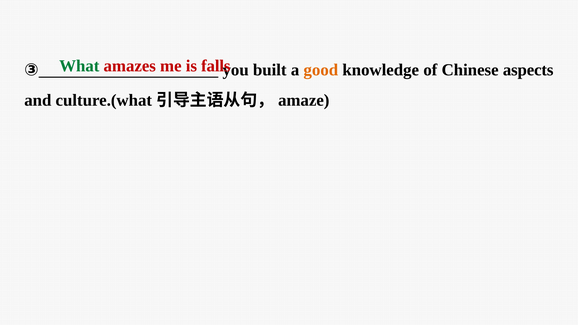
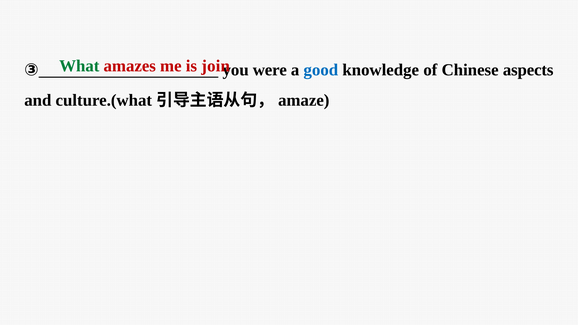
falls: falls -> join
built: built -> were
good colour: orange -> blue
